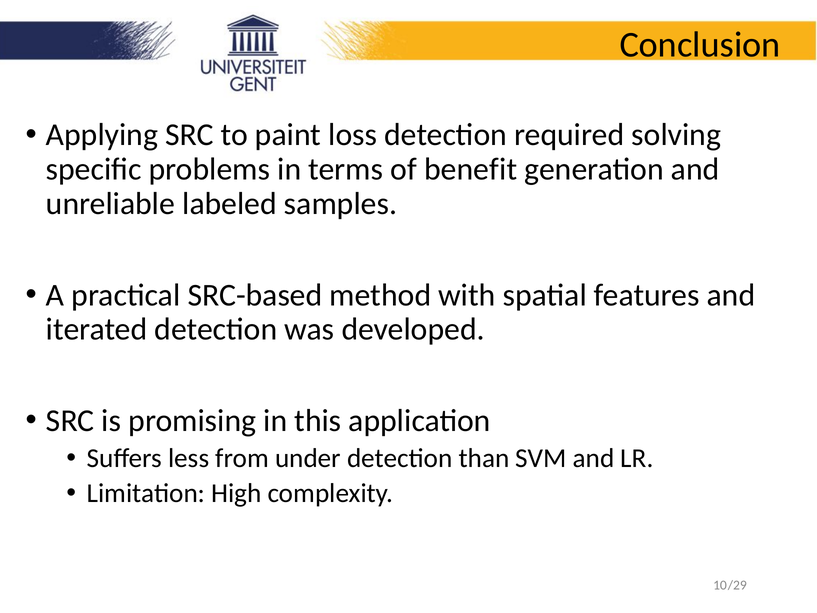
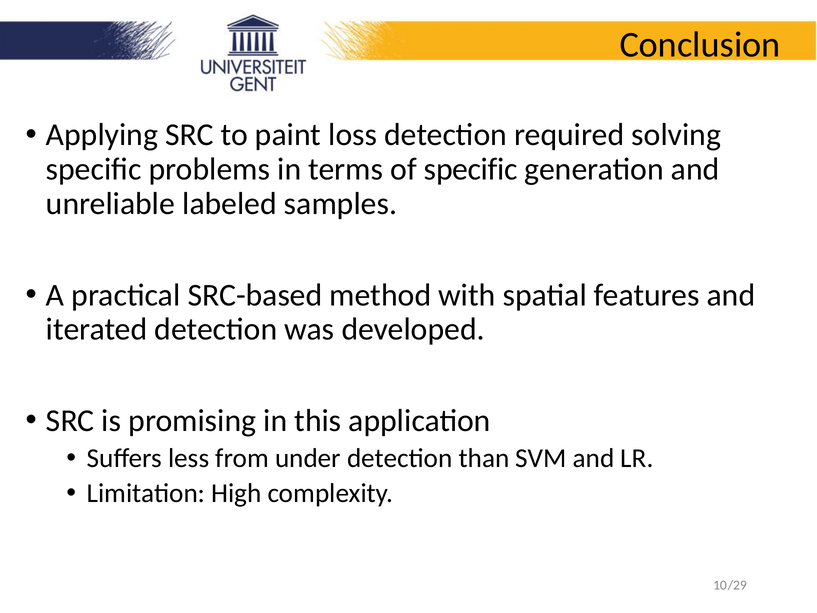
of benefit: benefit -> specific
